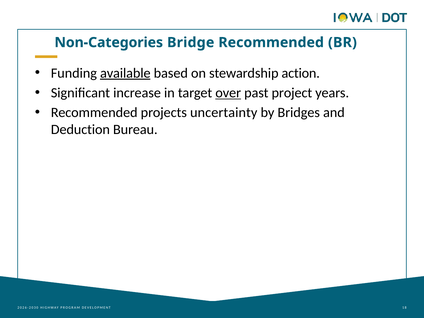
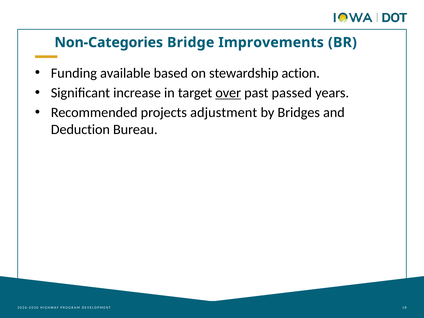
Bridge Recommended: Recommended -> Improvements
available underline: present -> none
project: project -> passed
uncertainty: uncertainty -> adjustment
